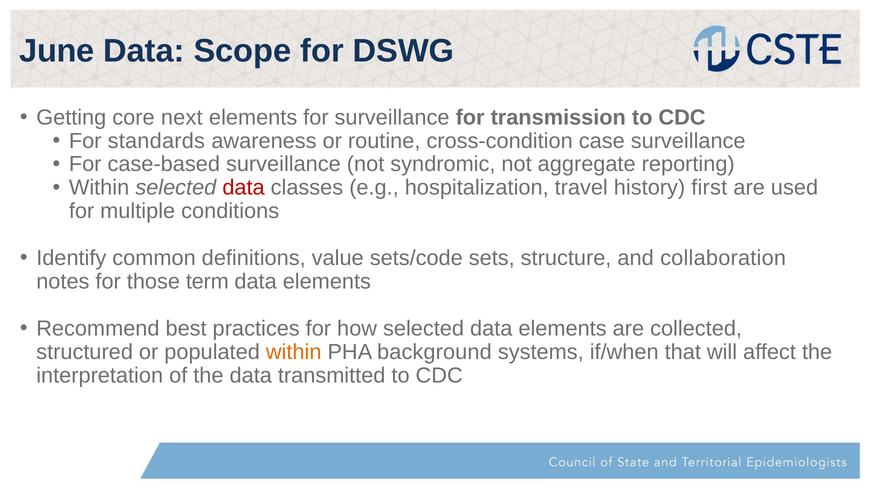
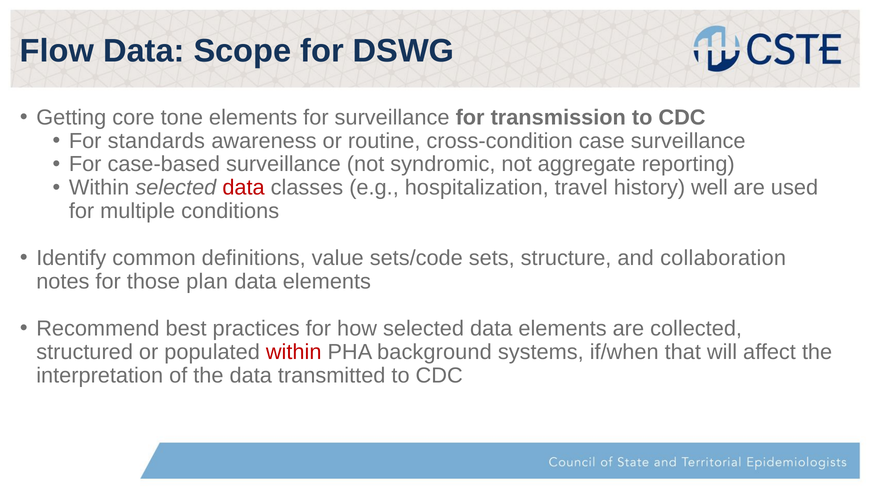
June: June -> Flow
next: next -> tone
first: first -> well
term: term -> plan
within at (294, 352) colour: orange -> red
